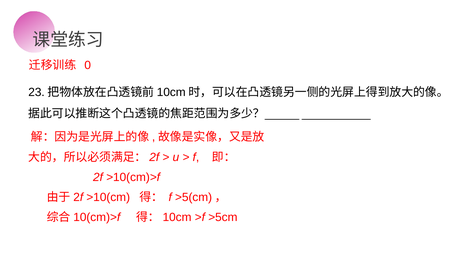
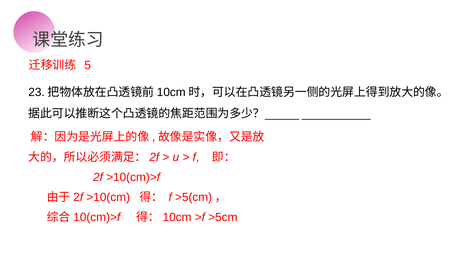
0: 0 -> 5
